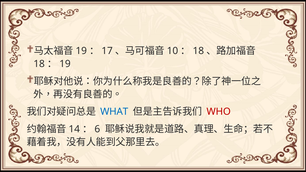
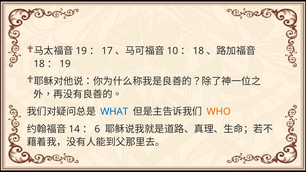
WHO colour: red -> orange
